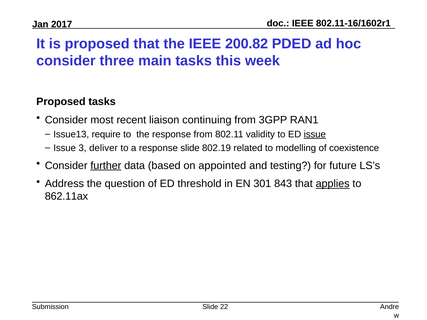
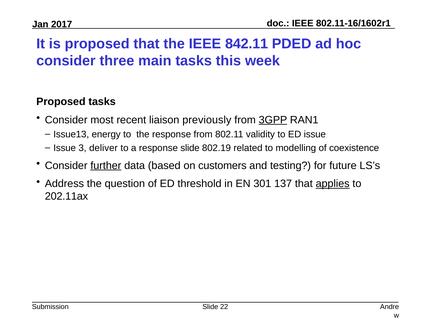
200.82: 200.82 -> 842.11
continuing: continuing -> previously
3GPP underline: none -> present
require: require -> energy
issue at (315, 134) underline: present -> none
appointed: appointed -> customers
843: 843 -> 137
862.11ax: 862.11ax -> 202.11ax
